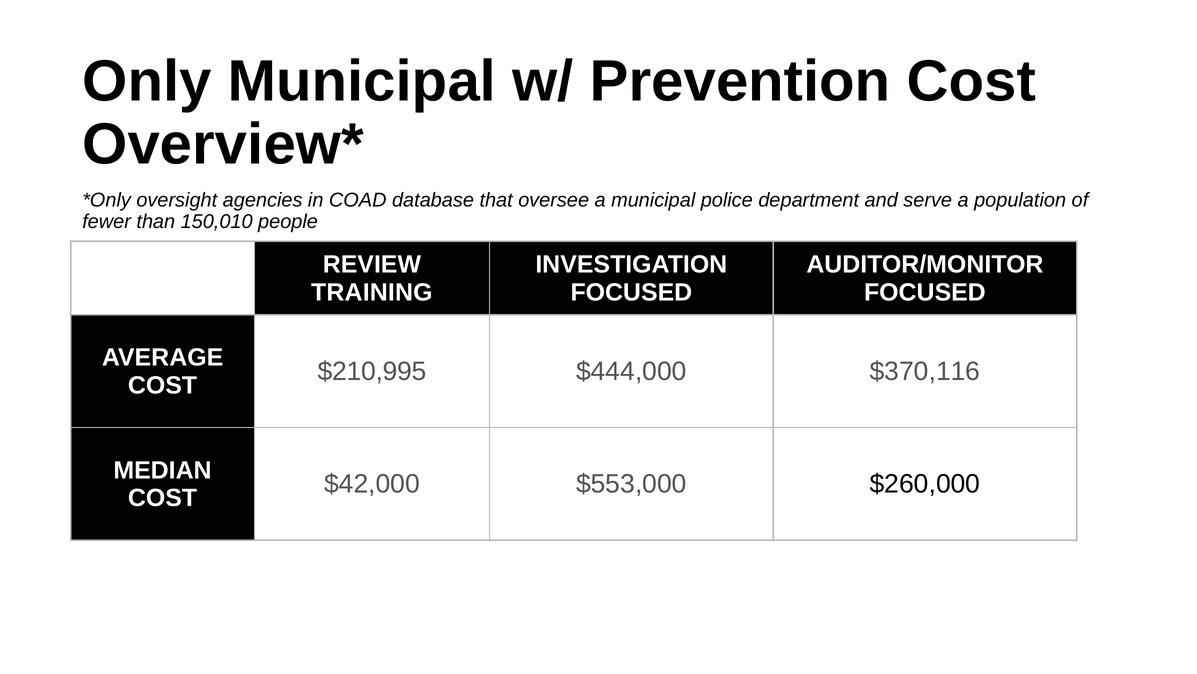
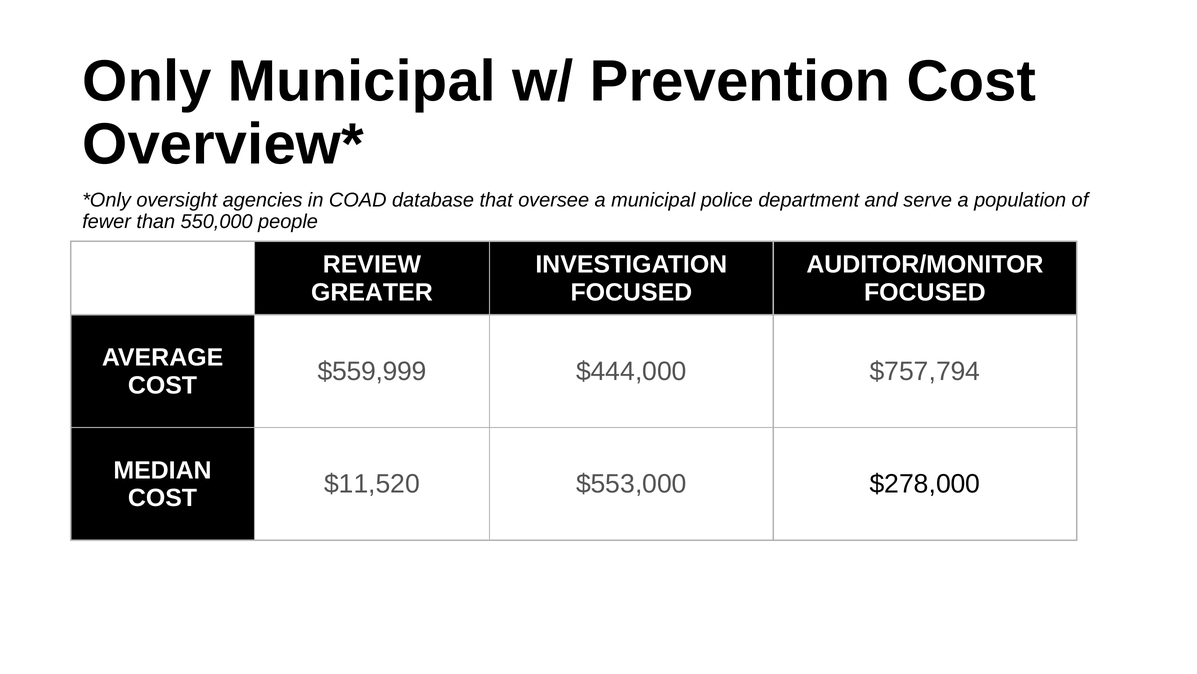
150,010: 150,010 -> 550,000
TRAINING: TRAINING -> GREATER
$210,995: $210,995 -> $559,999
$370,116: $370,116 -> $757,794
$42,000: $42,000 -> $11,520
$260,000: $260,000 -> $278,000
